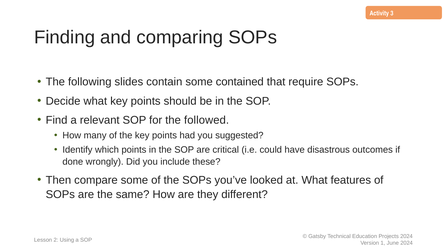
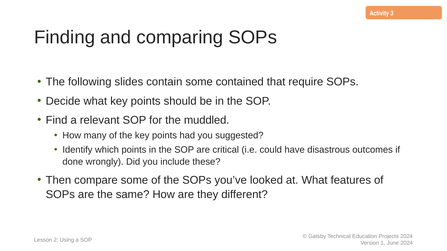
followed: followed -> muddled
